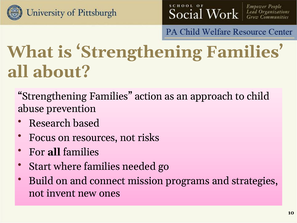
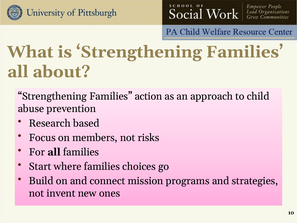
resources: resources -> members
needed: needed -> choices
